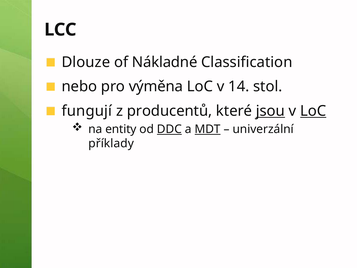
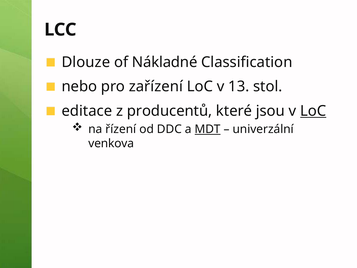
výměna: výměna -> zařízení
14: 14 -> 13
fungují: fungují -> editace
jsou underline: present -> none
entity: entity -> řízení
DDC underline: present -> none
příklady: příklady -> venkova
